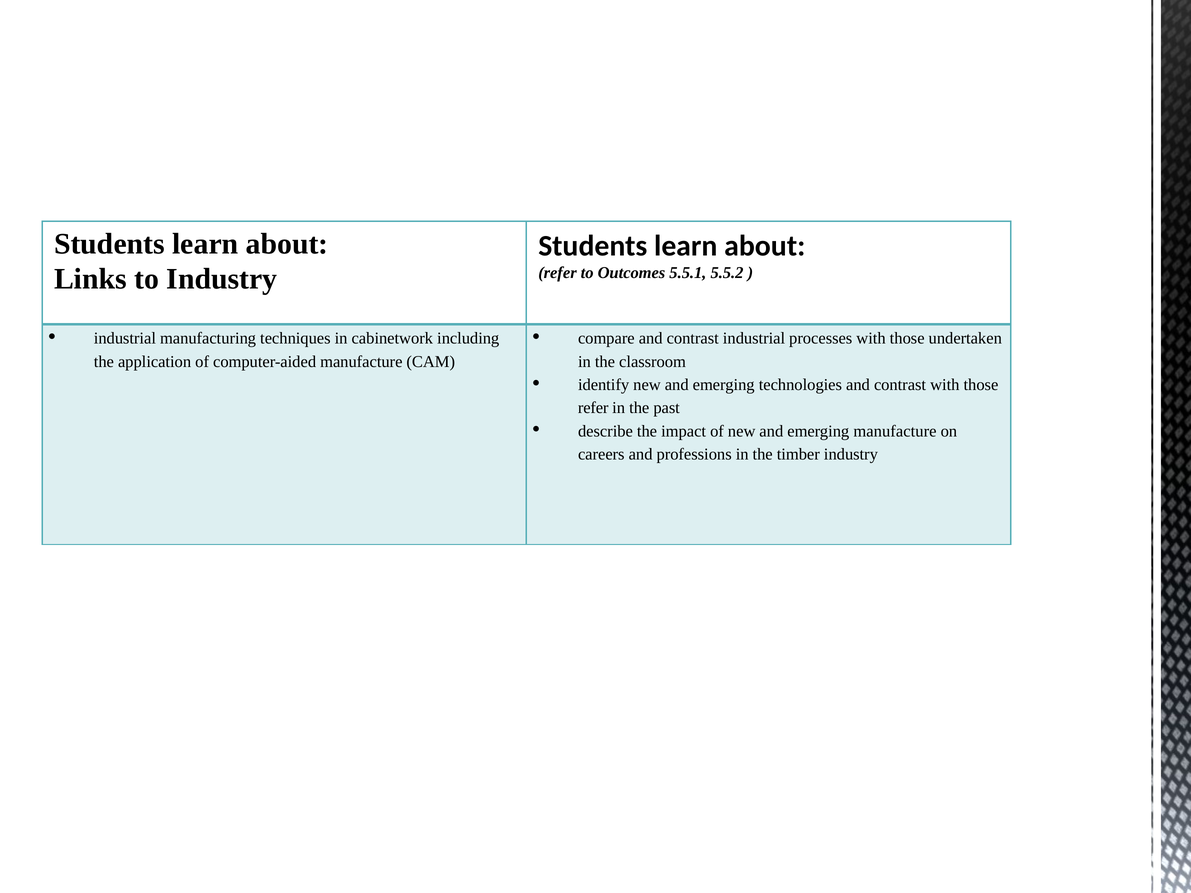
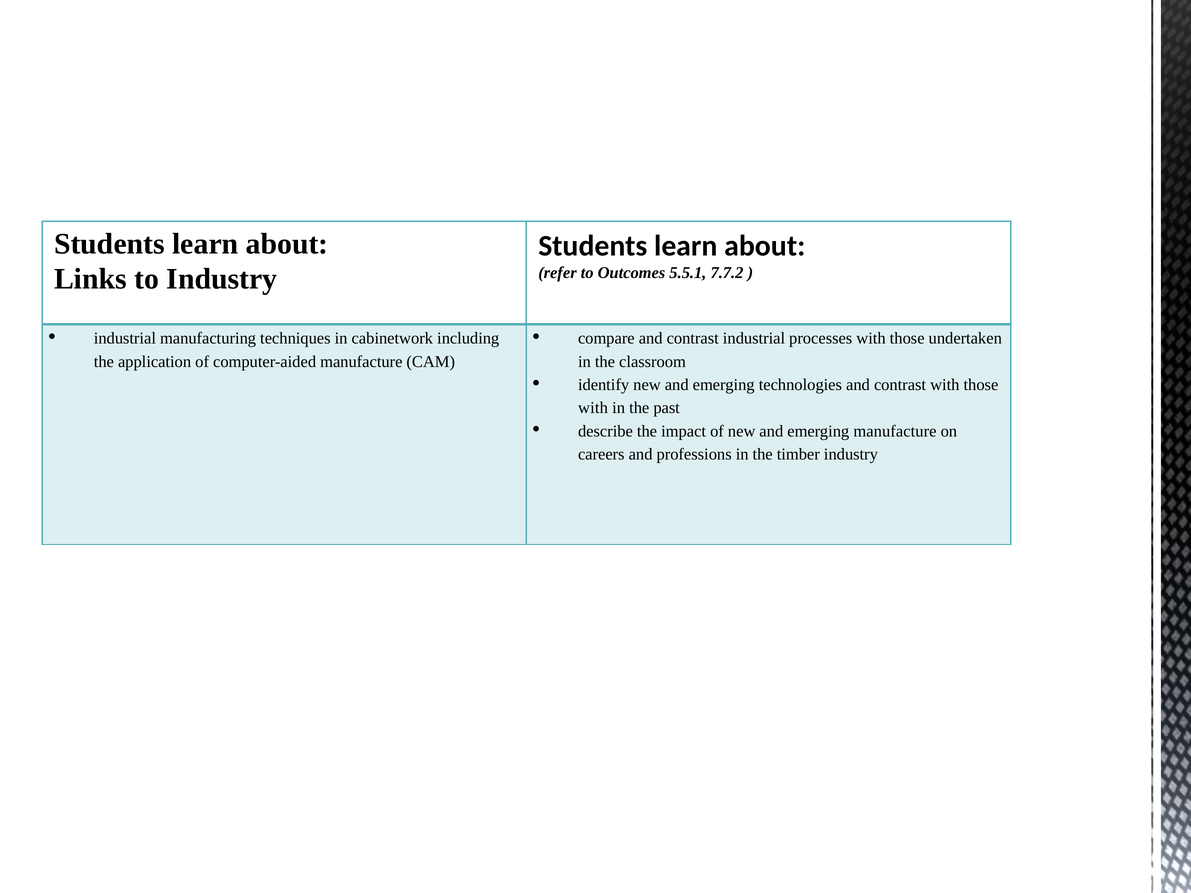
5.5.2: 5.5.2 -> 7.7.2
refer at (593, 408): refer -> with
